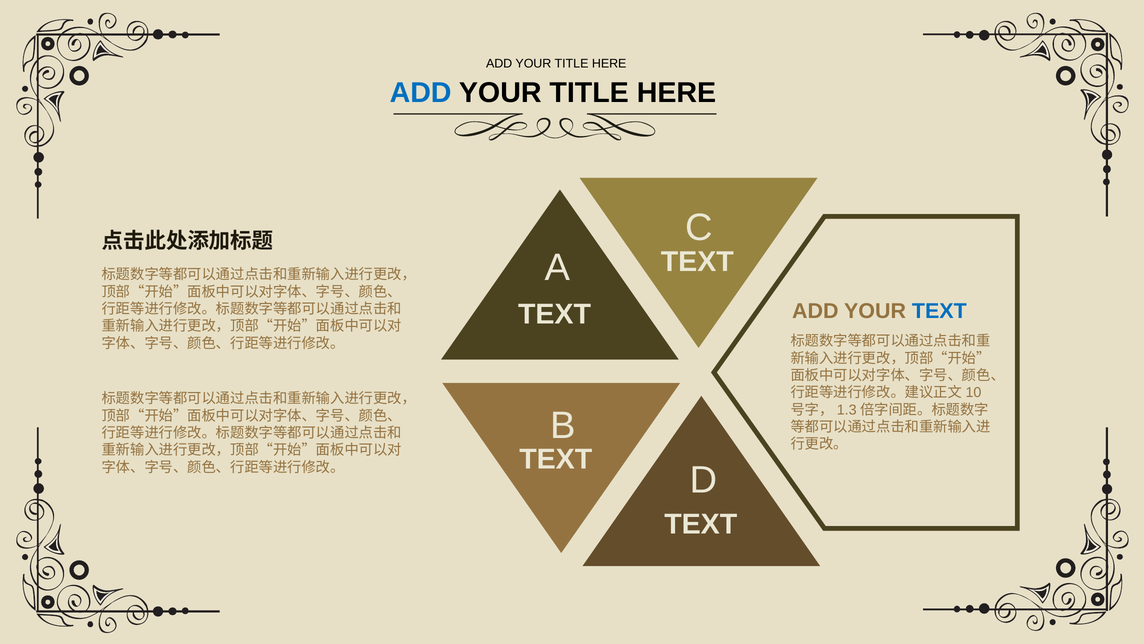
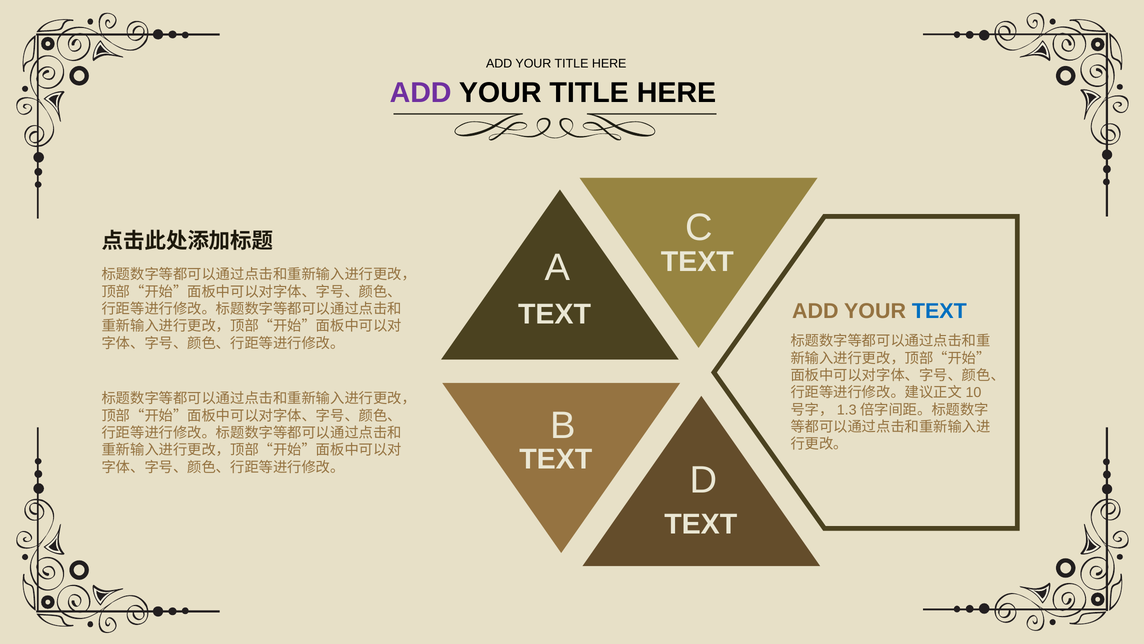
ADD at (421, 93) colour: blue -> purple
